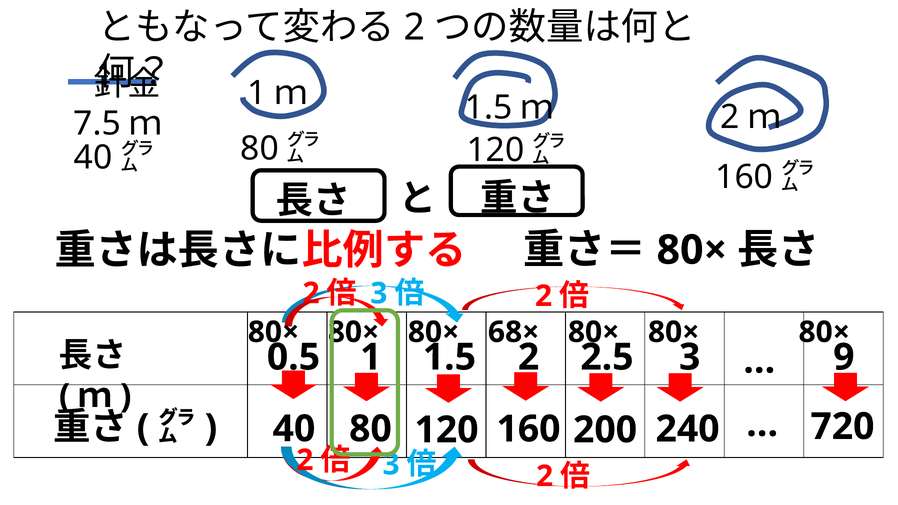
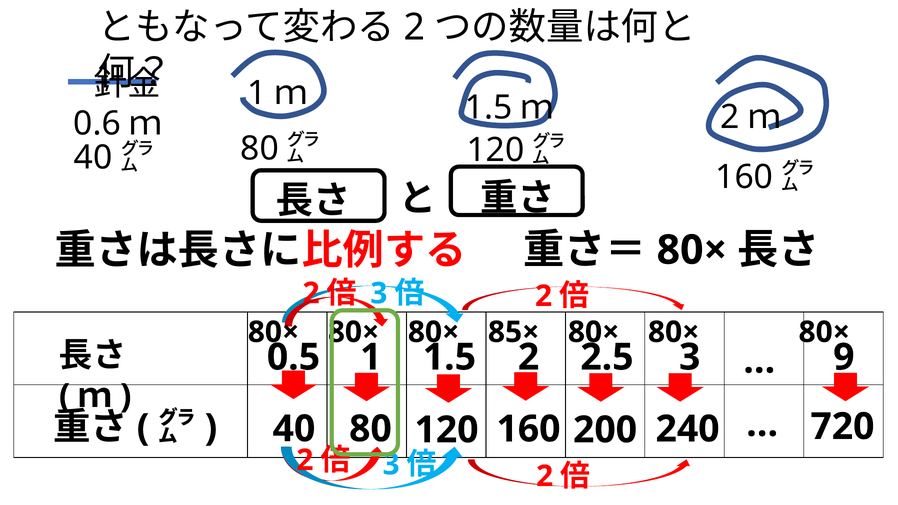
7.5: 7.5 -> 0.6
68×: 68× -> 85×
